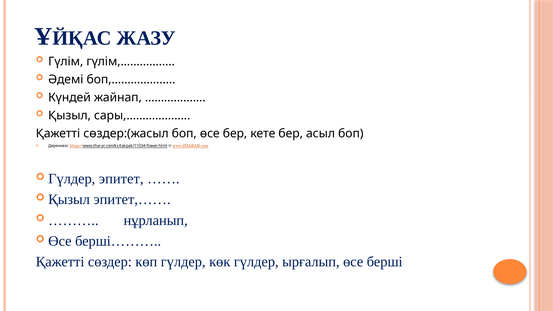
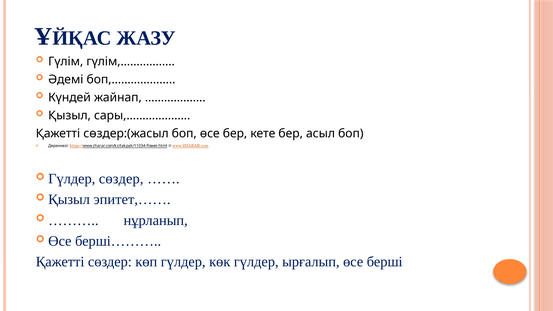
Гүлдер эпитет: эпитет -> сөздер
